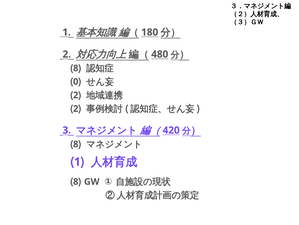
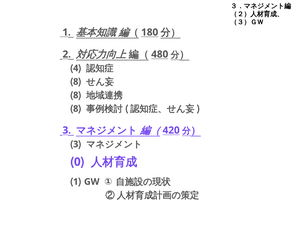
8 at (76, 68): 8 -> 4
0 at (76, 81): 0 -> 8
2 at (76, 95): 2 -> 8
2 at (76, 108): 2 -> 8
8 at (76, 144): 8 -> 3
1 at (77, 161): 1 -> 0
8 at (76, 181): 8 -> 1
